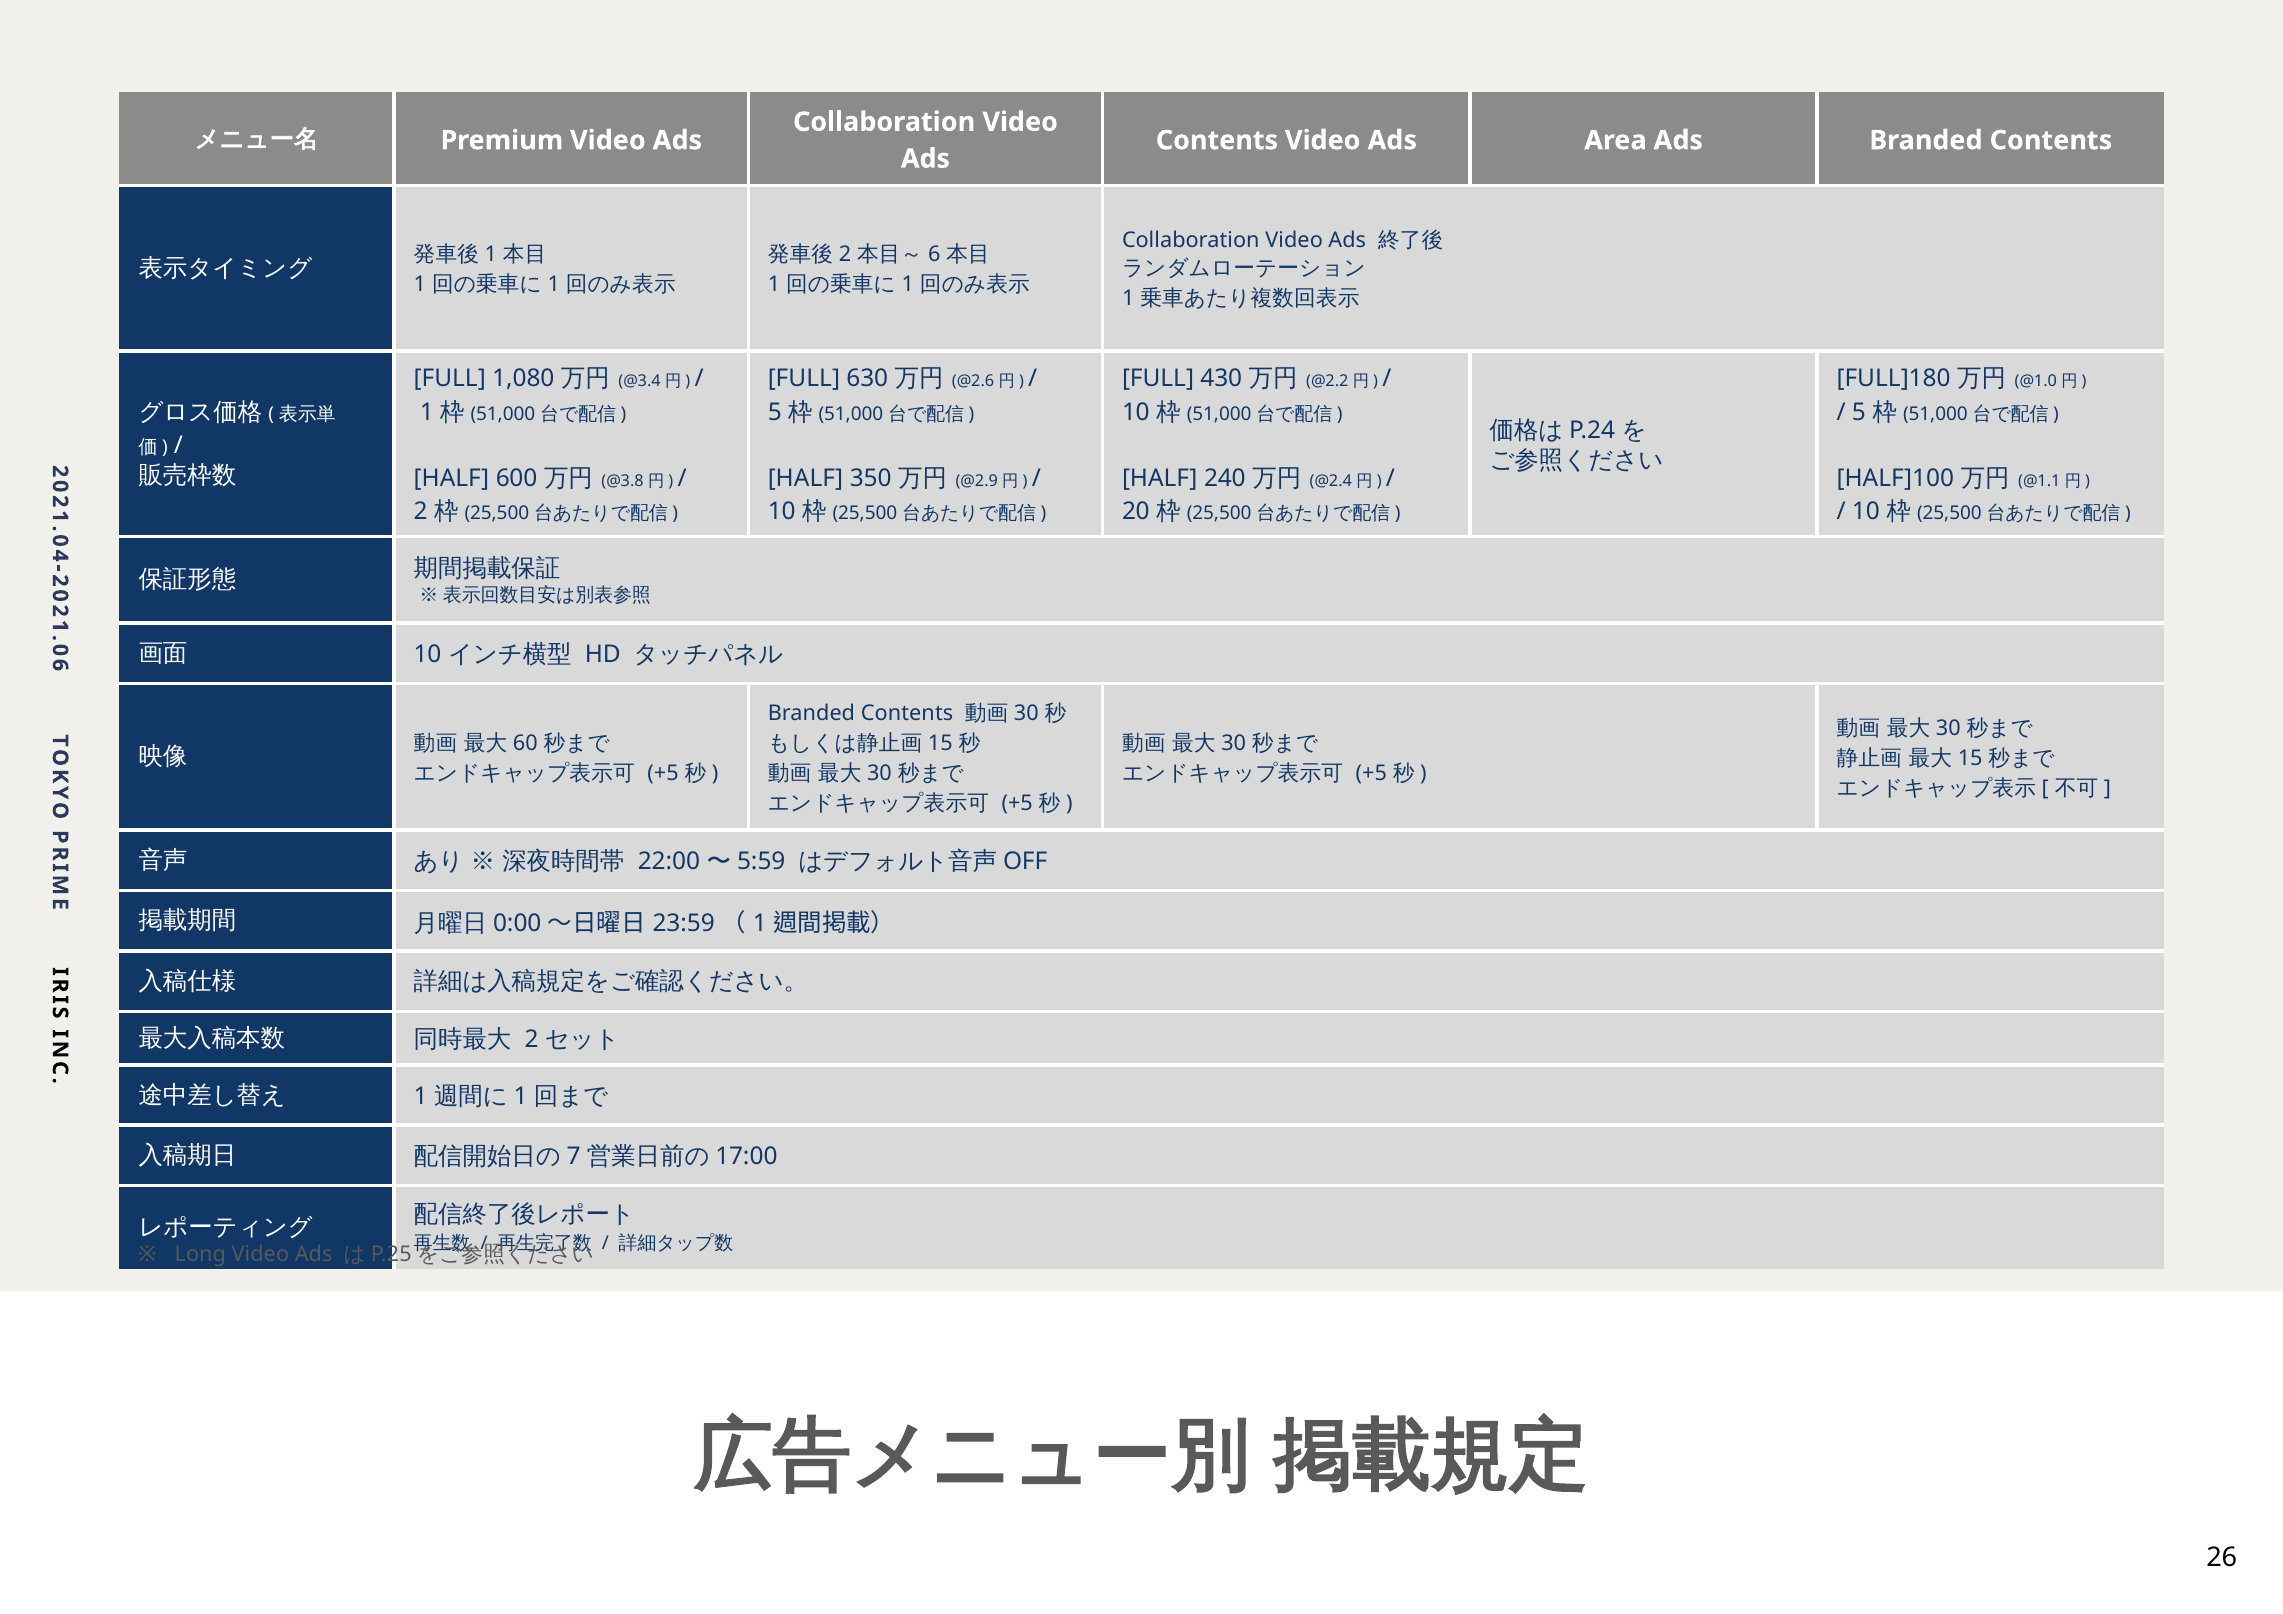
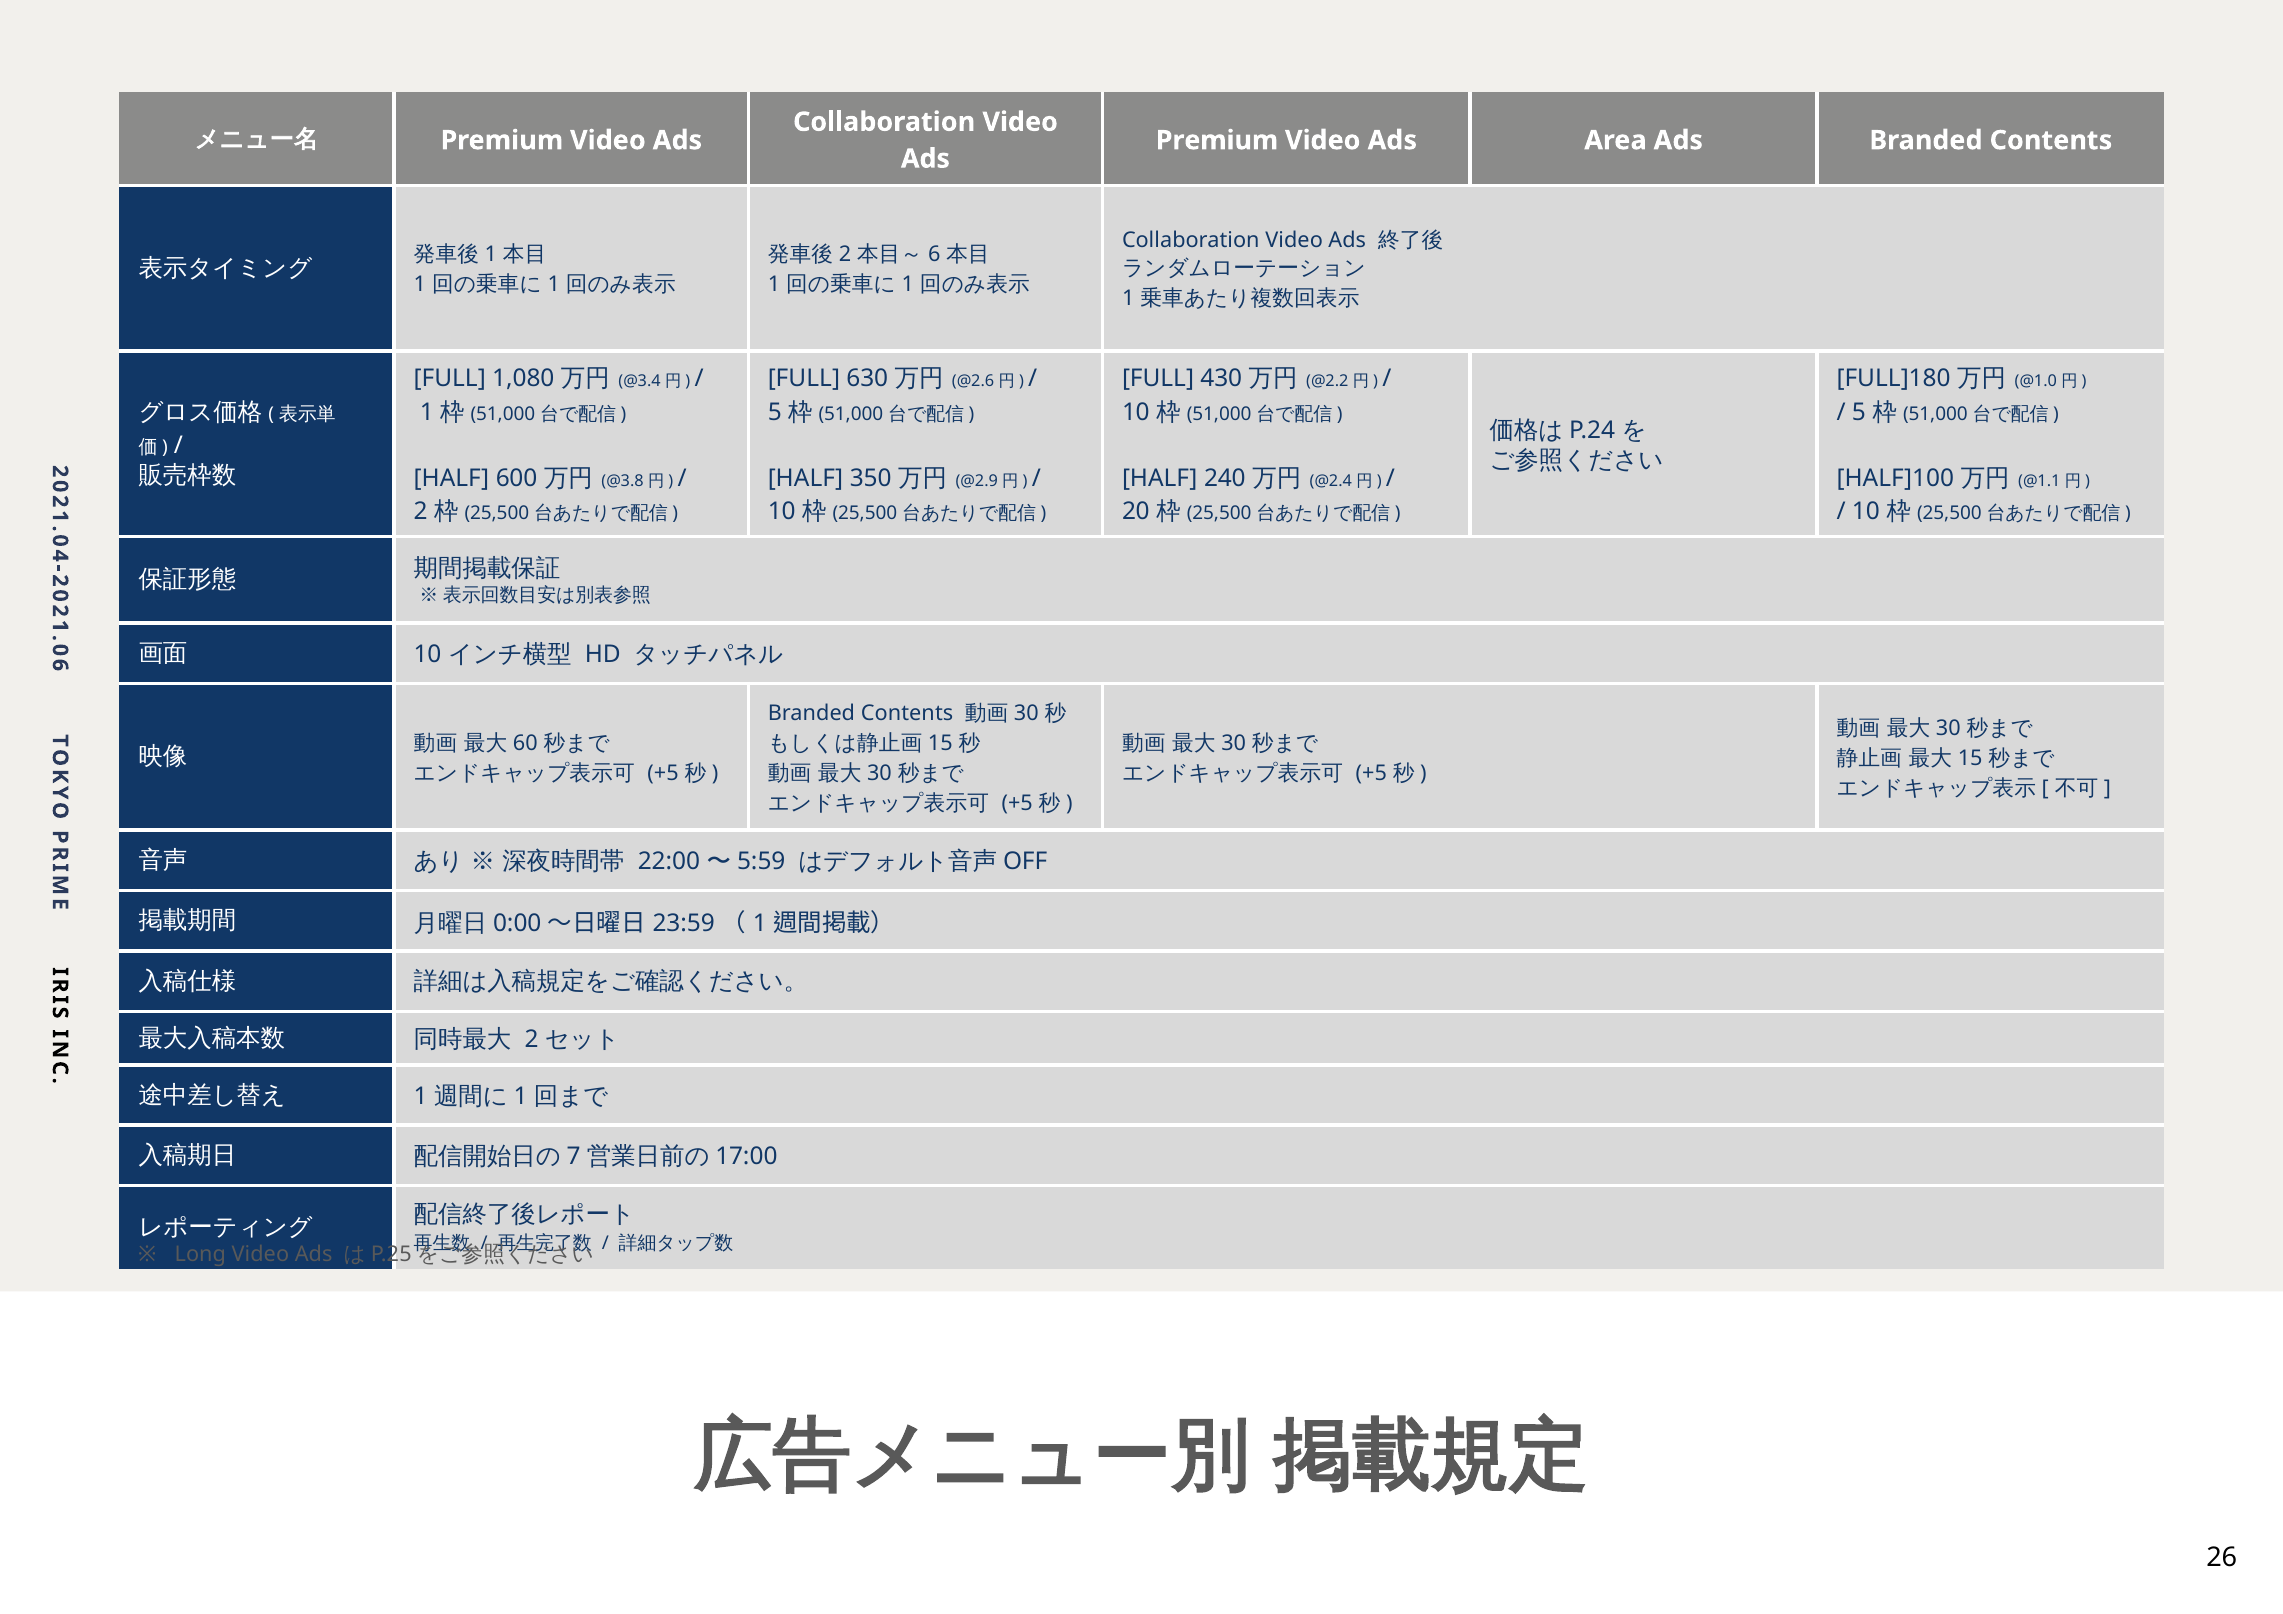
Contents at (1217, 140): Contents -> Premium
